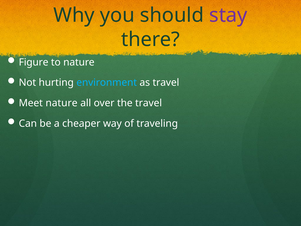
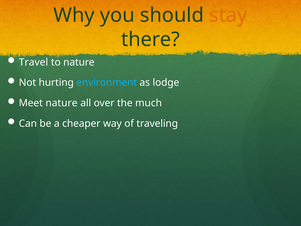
stay colour: purple -> orange
Figure: Figure -> Travel
as travel: travel -> lodge
the travel: travel -> much
